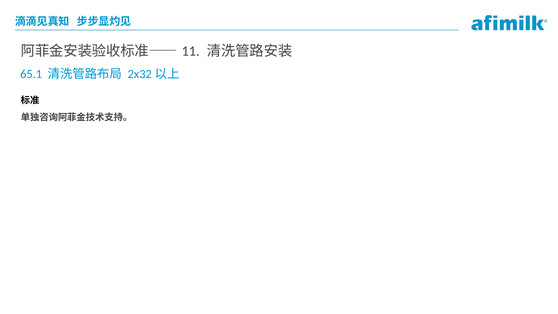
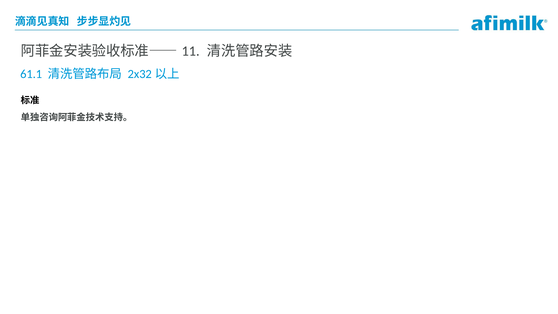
65.1: 65.1 -> 61.1
